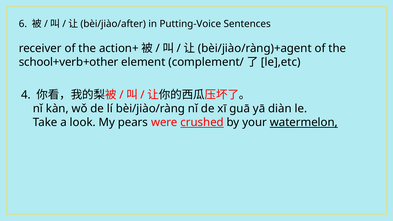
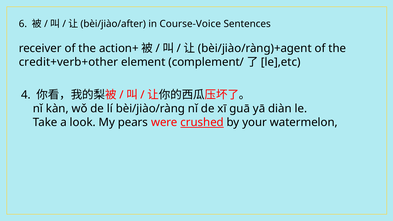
Putting-Voice: Putting-Voice -> Course-Voice
school+verb+other: school+verb+other -> credit+verb+other
watermelon underline: present -> none
